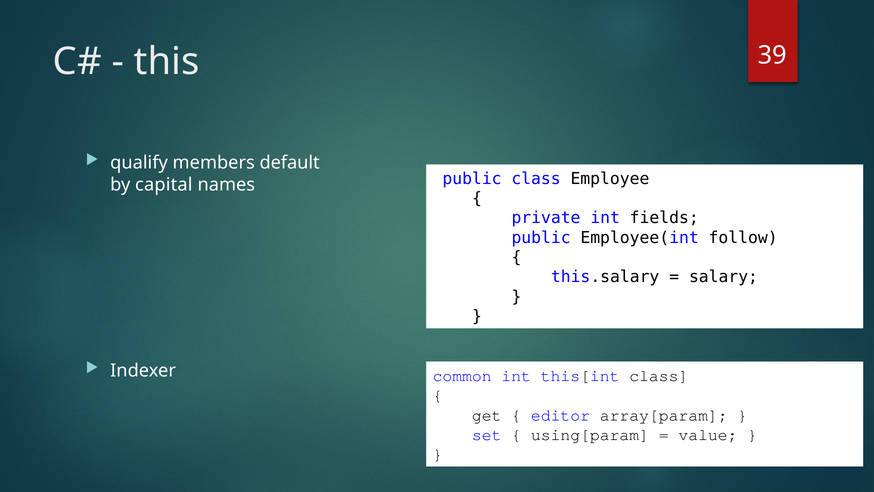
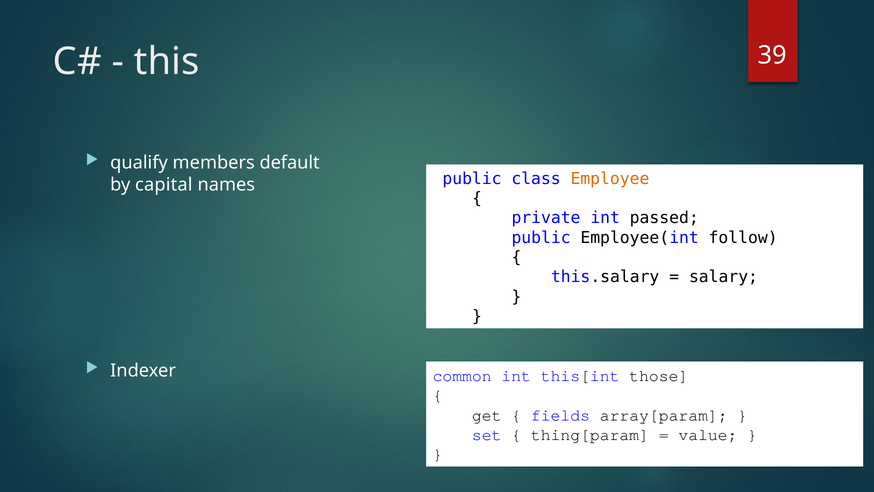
Employee colour: black -> orange
fields: fields -> passed
this[int class: class -> those
editor: editor -> fields
using[param: using[param -> thing[param
